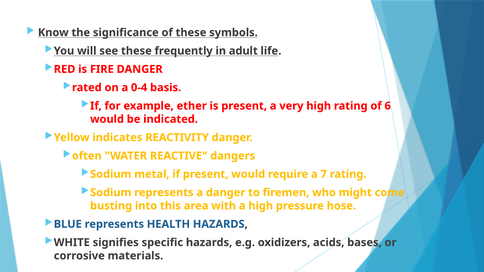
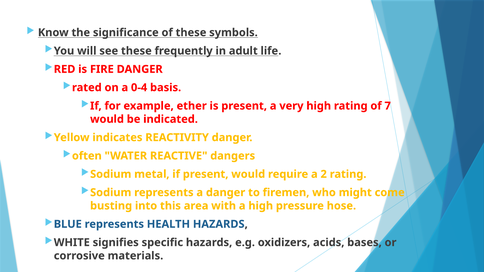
6: 6 -> 7
7: 7 -> 2
